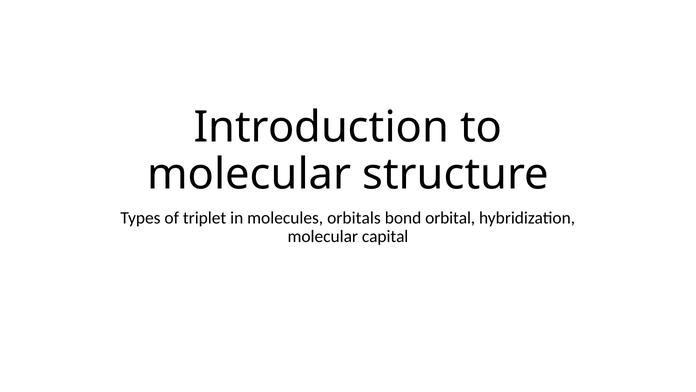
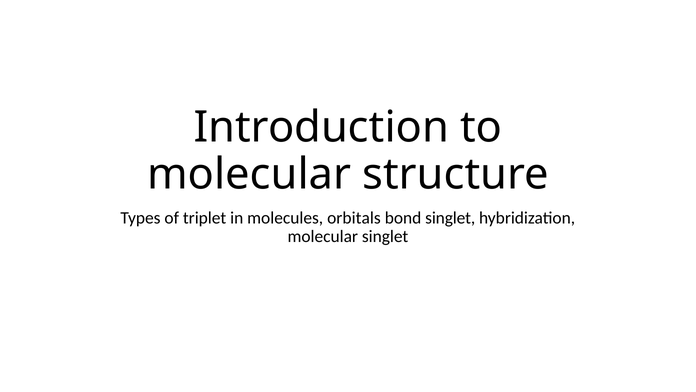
bond orbital: orbital -> singlet
molecular capital: capital -> singlet
